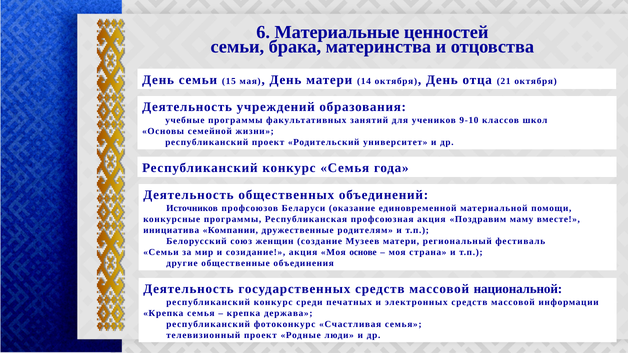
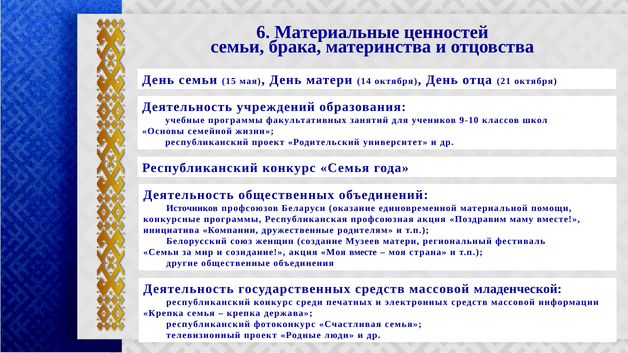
Моя основе: основе -> вместе
национальной: национальной -> младенческой
